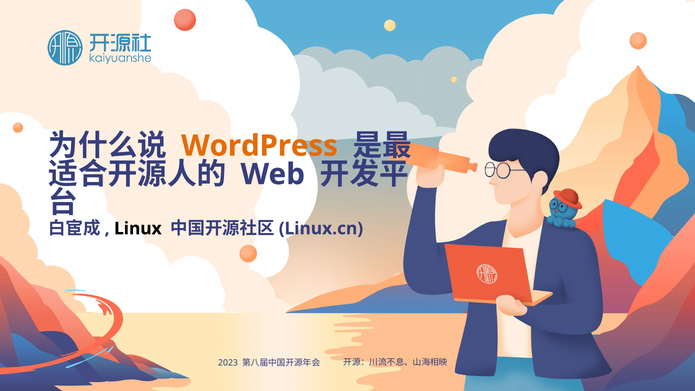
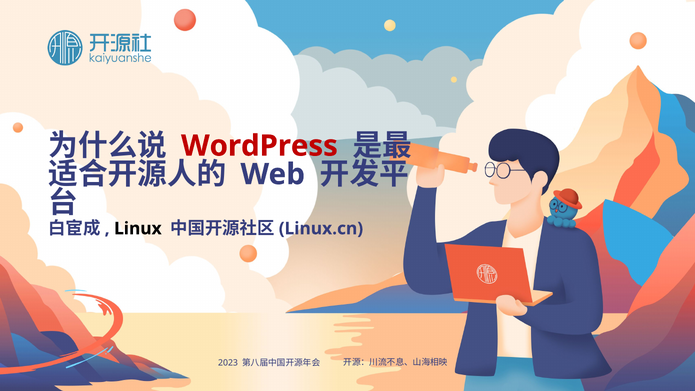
WordPress colour: orange -> red
